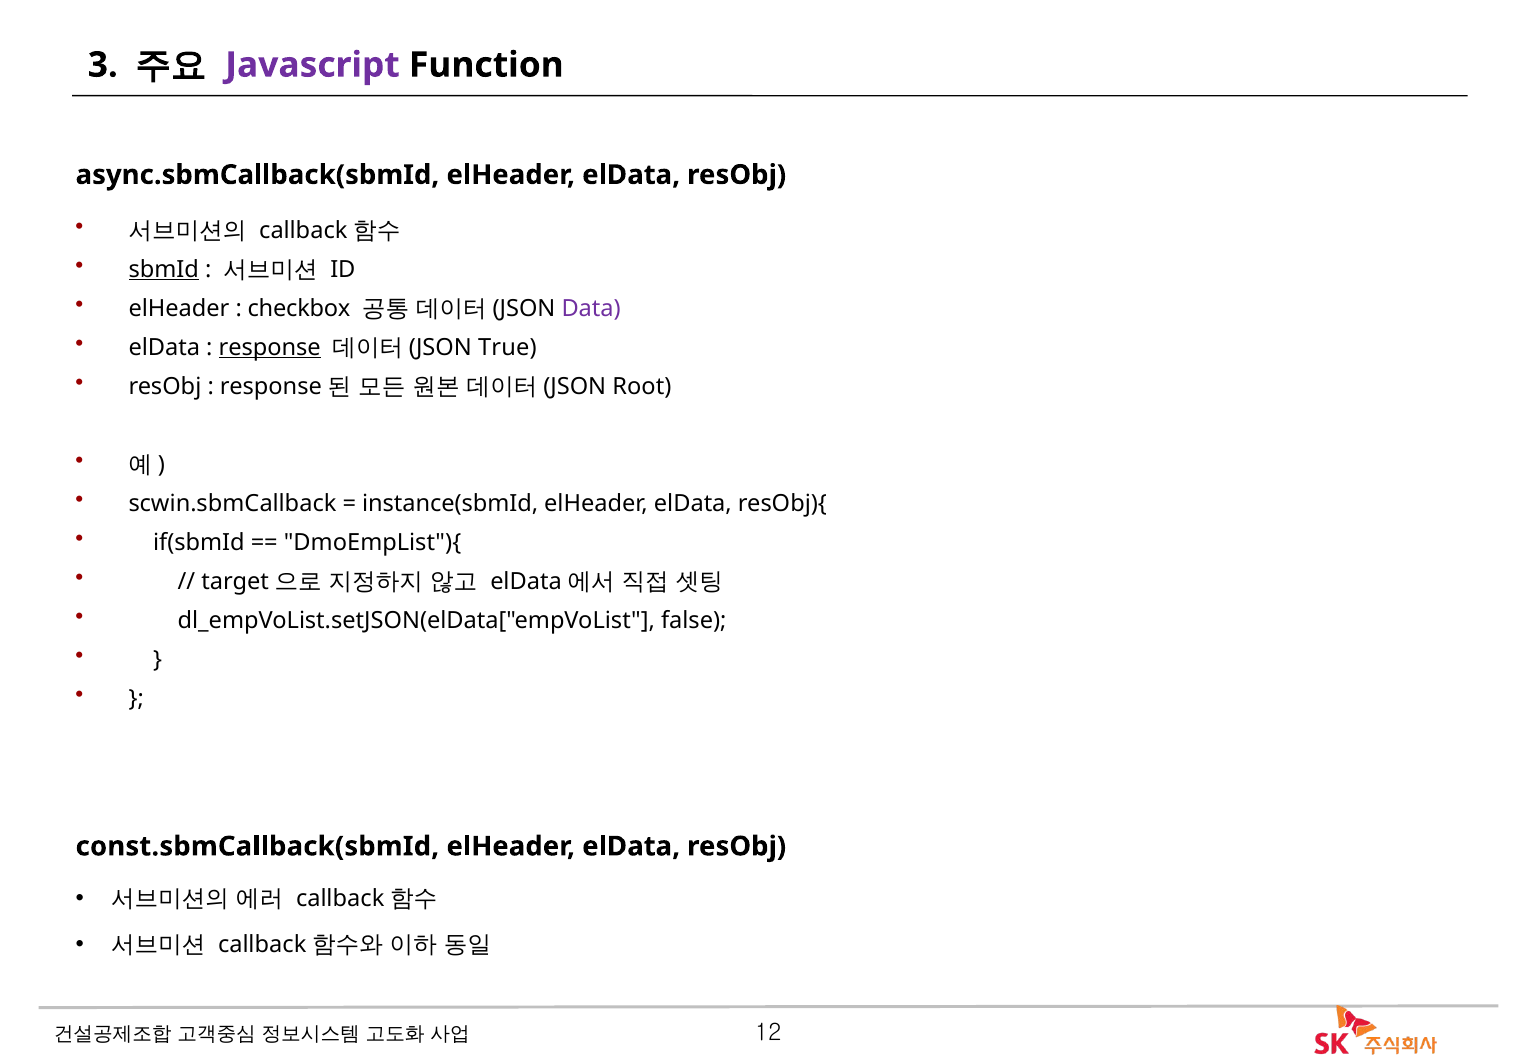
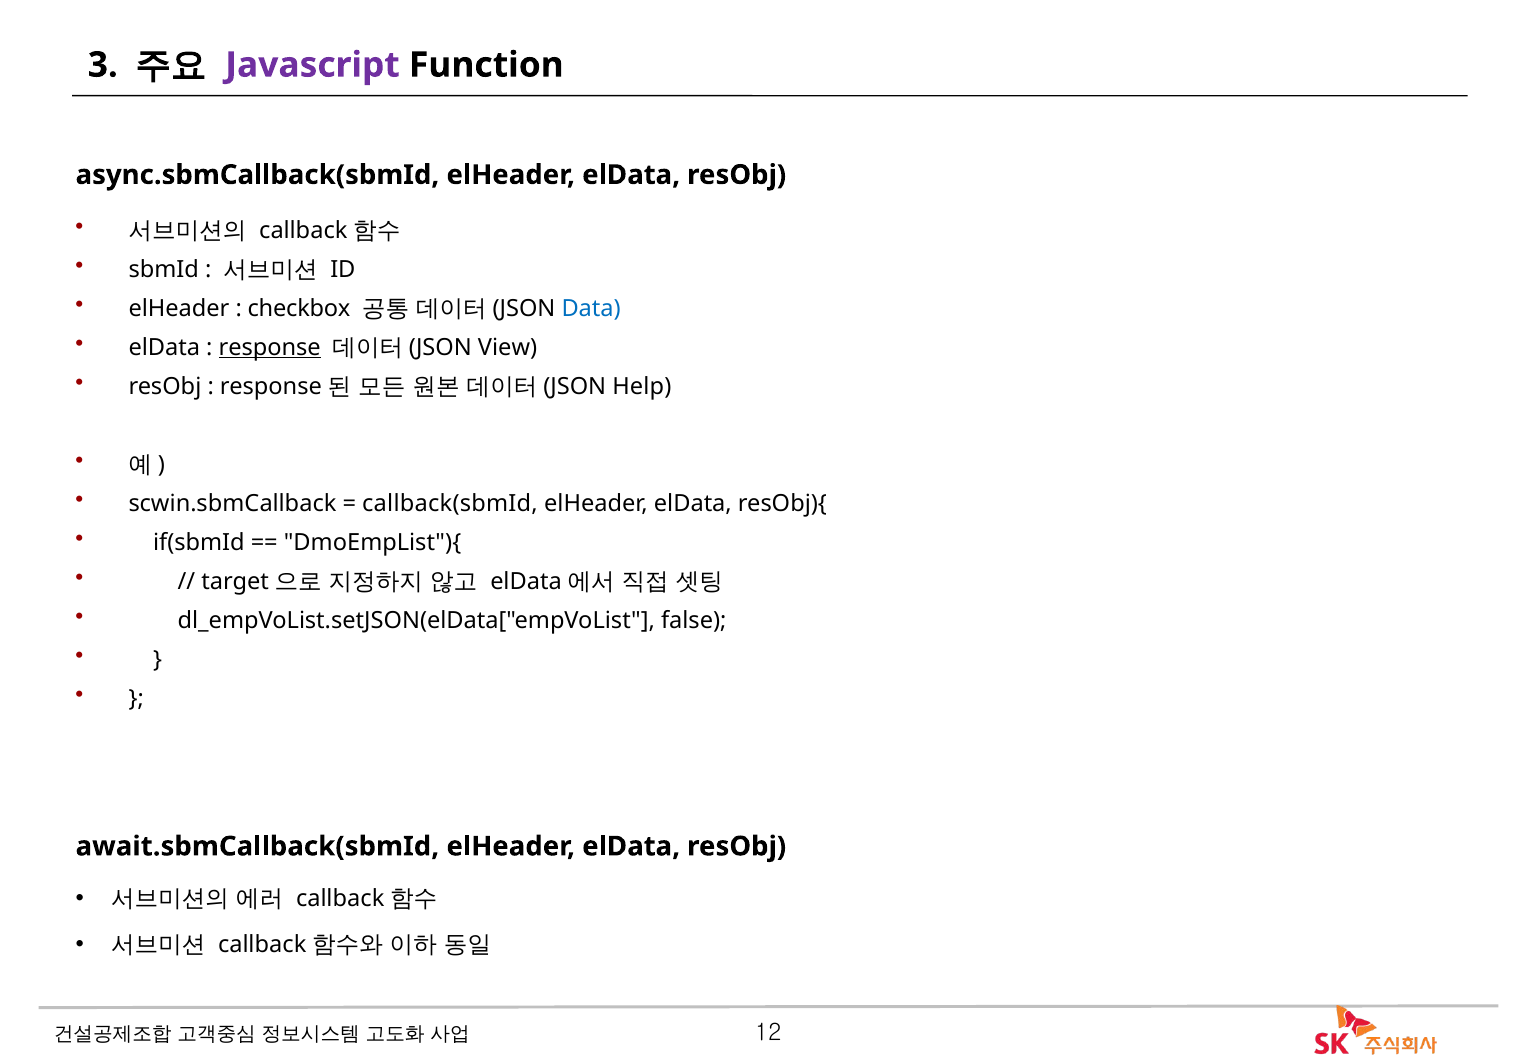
sbmId underline: present -> none
Data colour: purple -> blue
True: True -> View
Root: Root -> Help
instance(sbmId: instance(sbmId -> callback(sbmId
const.sbmCallback(sbmId: const.sbmCallback(sbmId -> await.sbmCallback(sbmId
